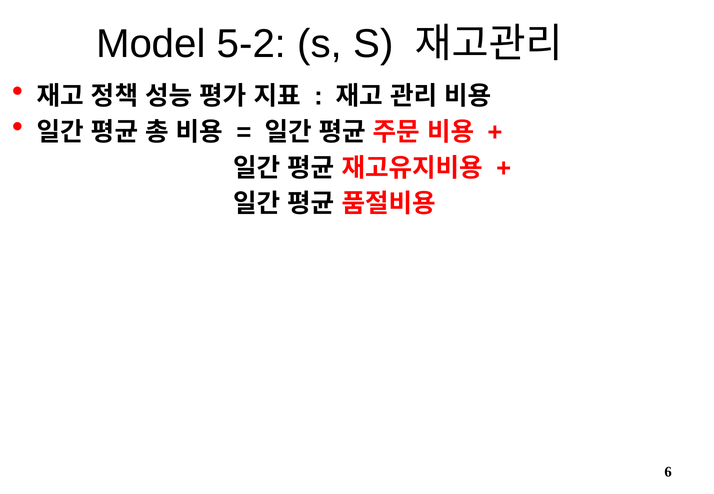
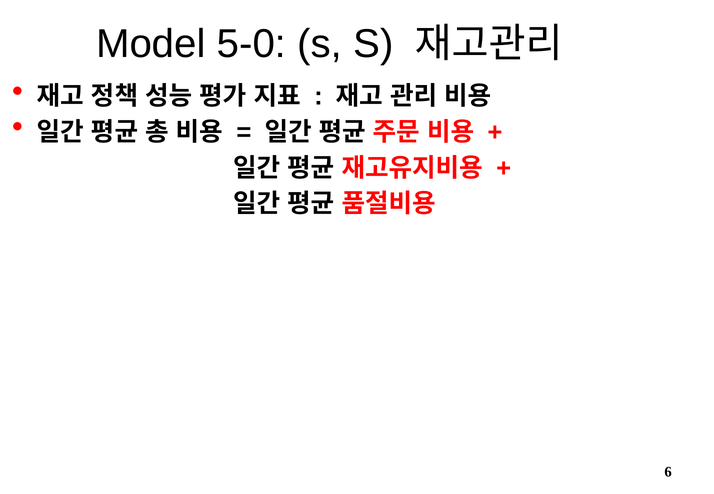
5-2: 5-2 -> 5-0
